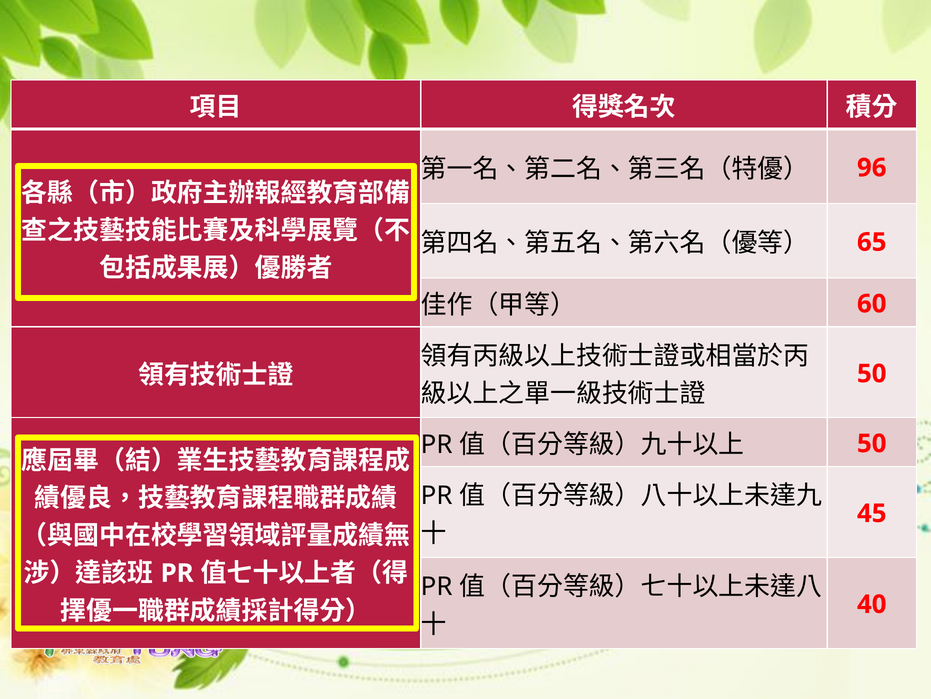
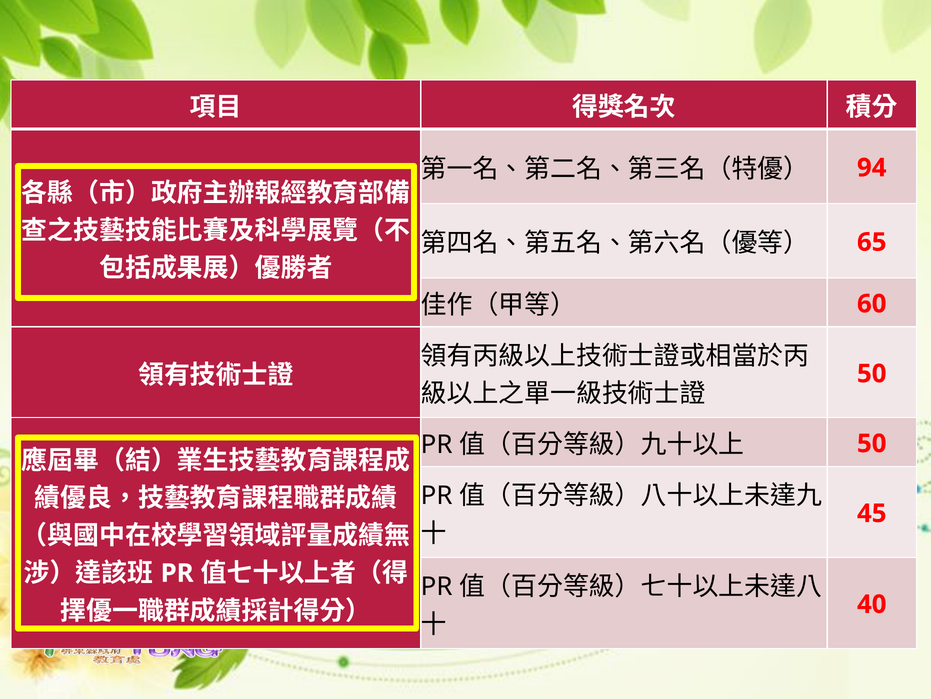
96: 96 -> 94
